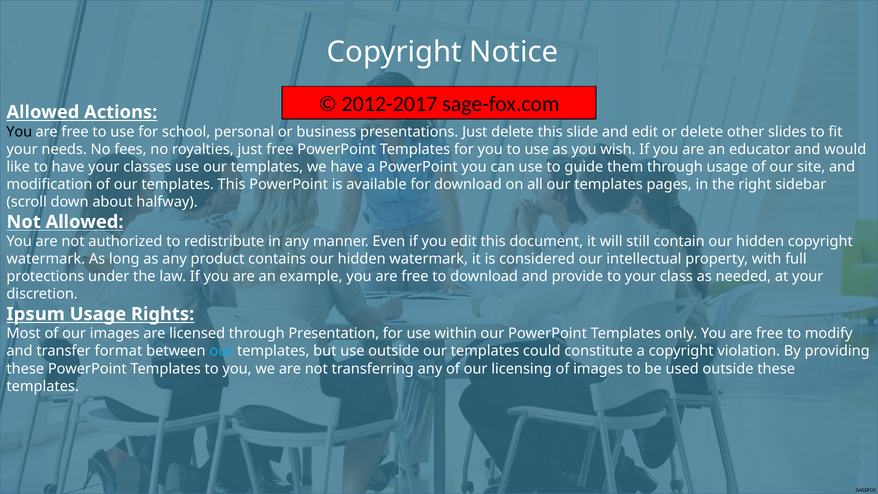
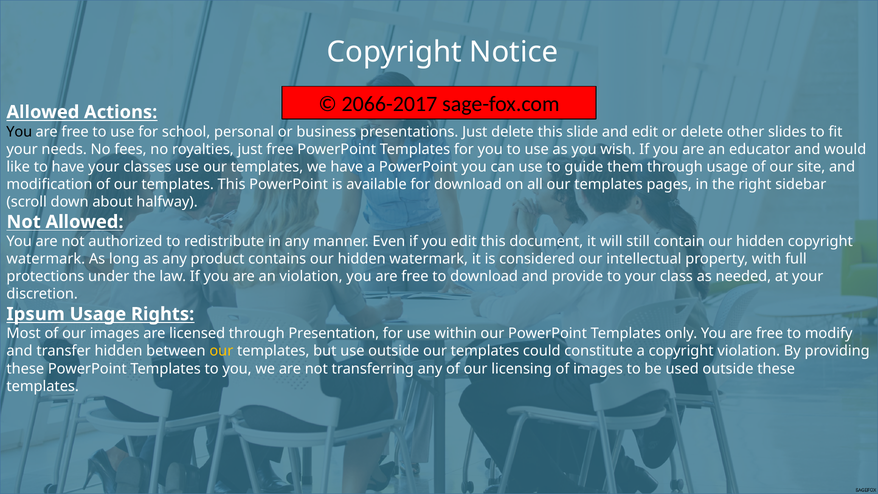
2012-2017: 2012-2017 -> 2066-2017
an example: example -> violation
transfer format: format -> hidden
our at (221, 351) colour: light blue -> yellow
